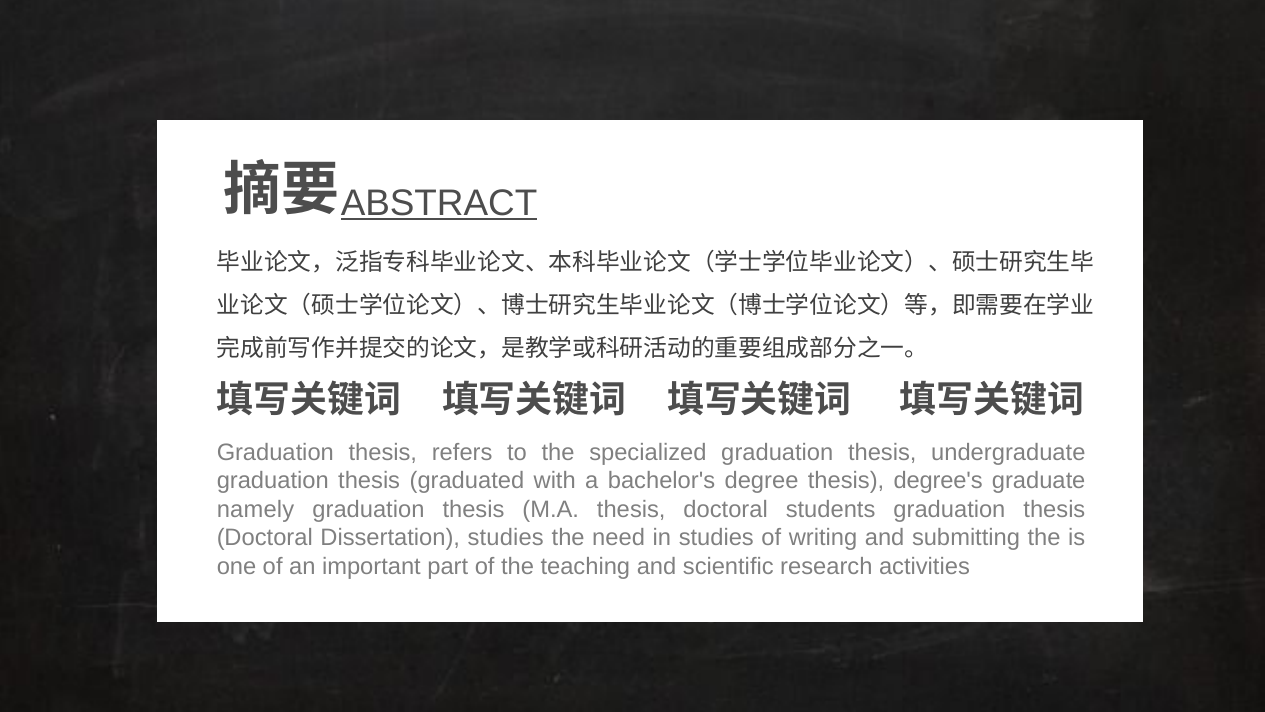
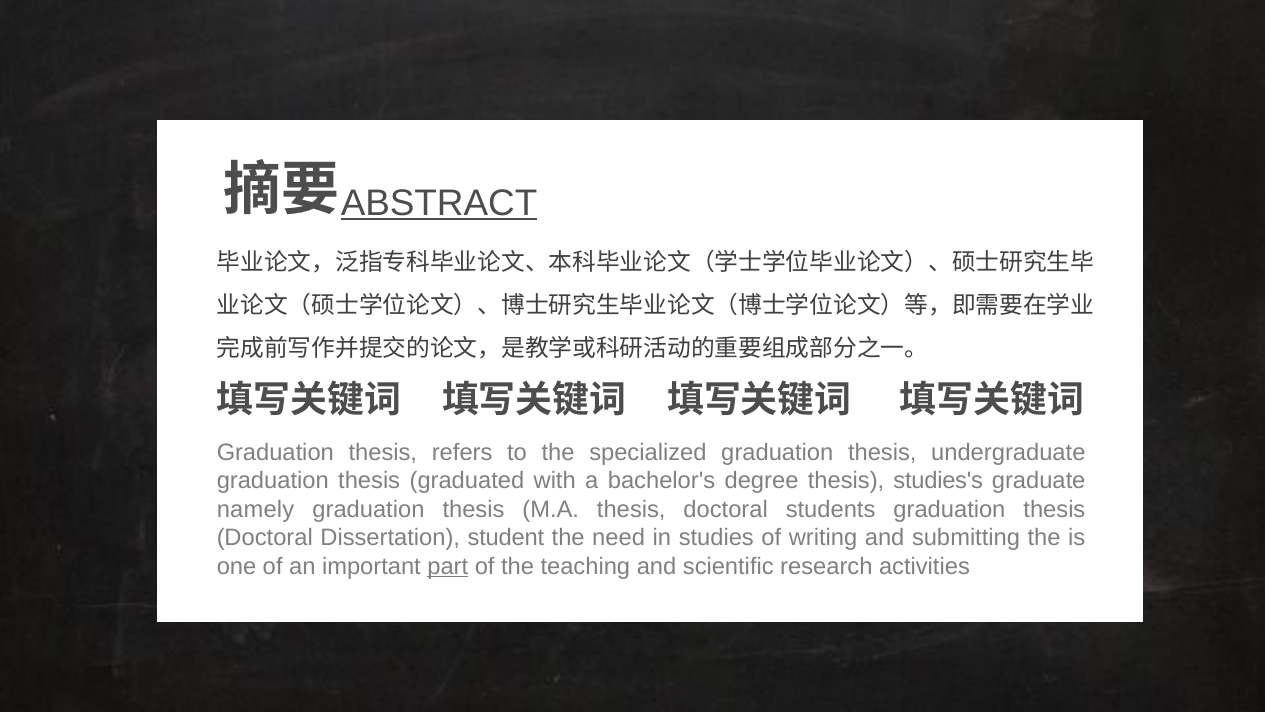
degree's: degree's -> studies's
Dissertation studies: studies -> student
part underline: none -> present
